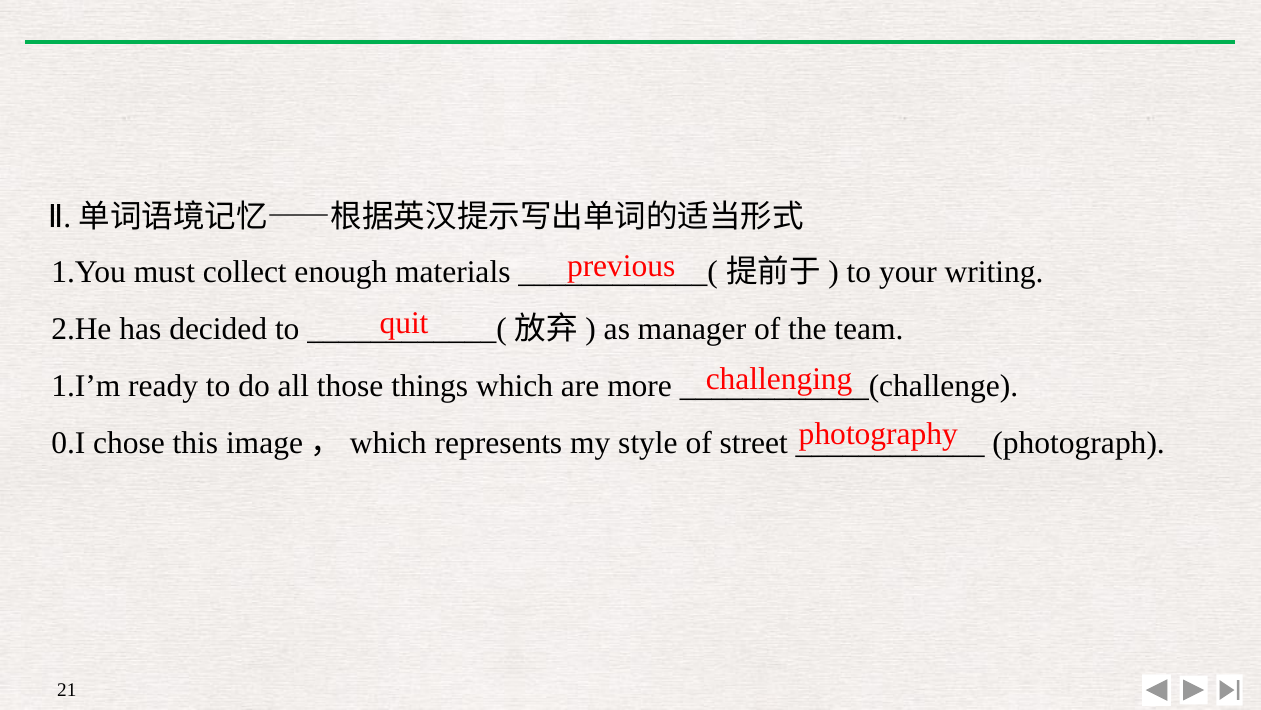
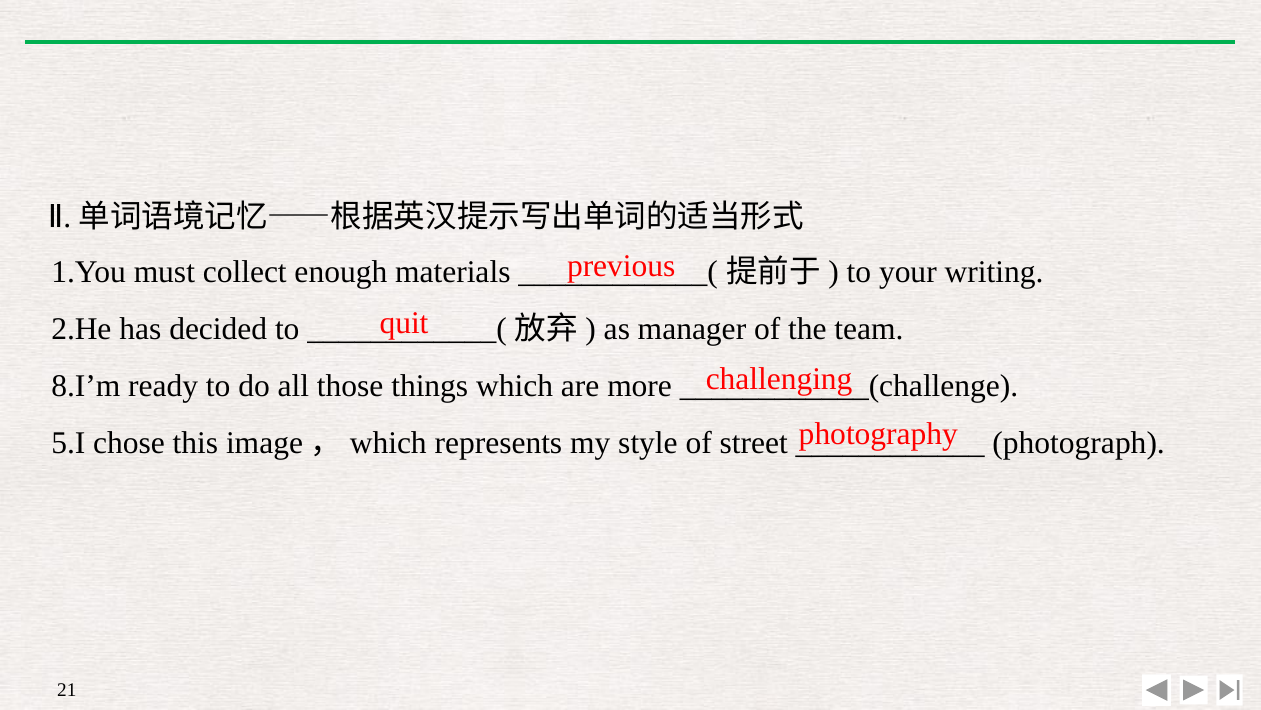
1.I’m: 1.I’m -> 8.I’m
0.I: 0.I -> 5.I
